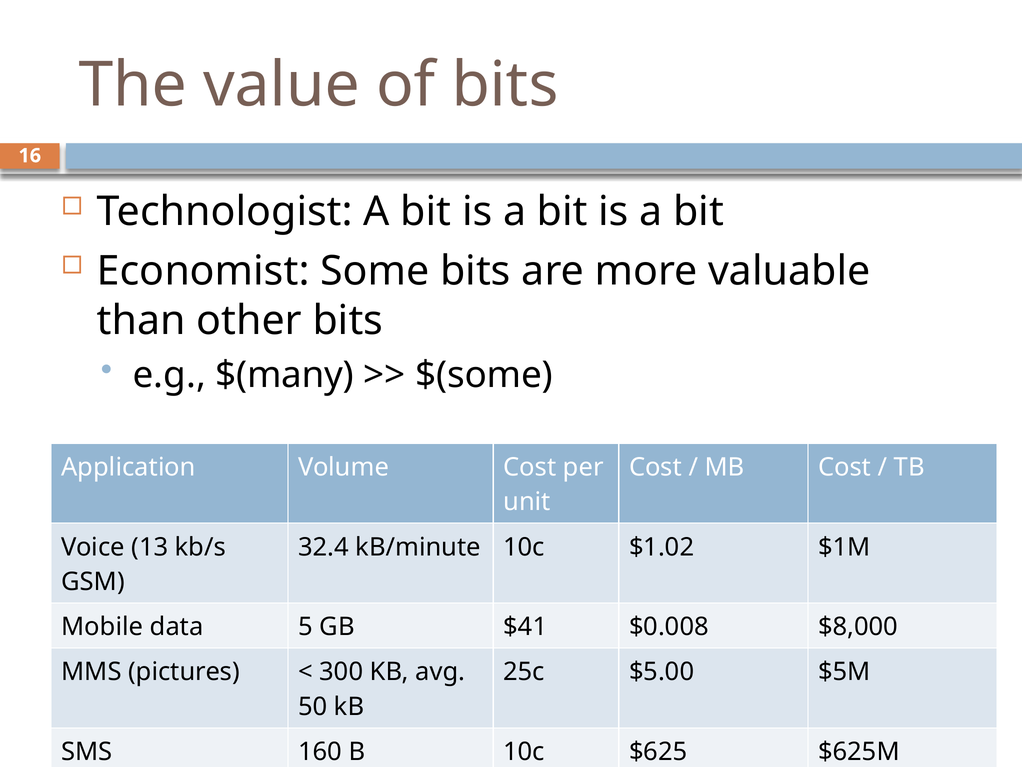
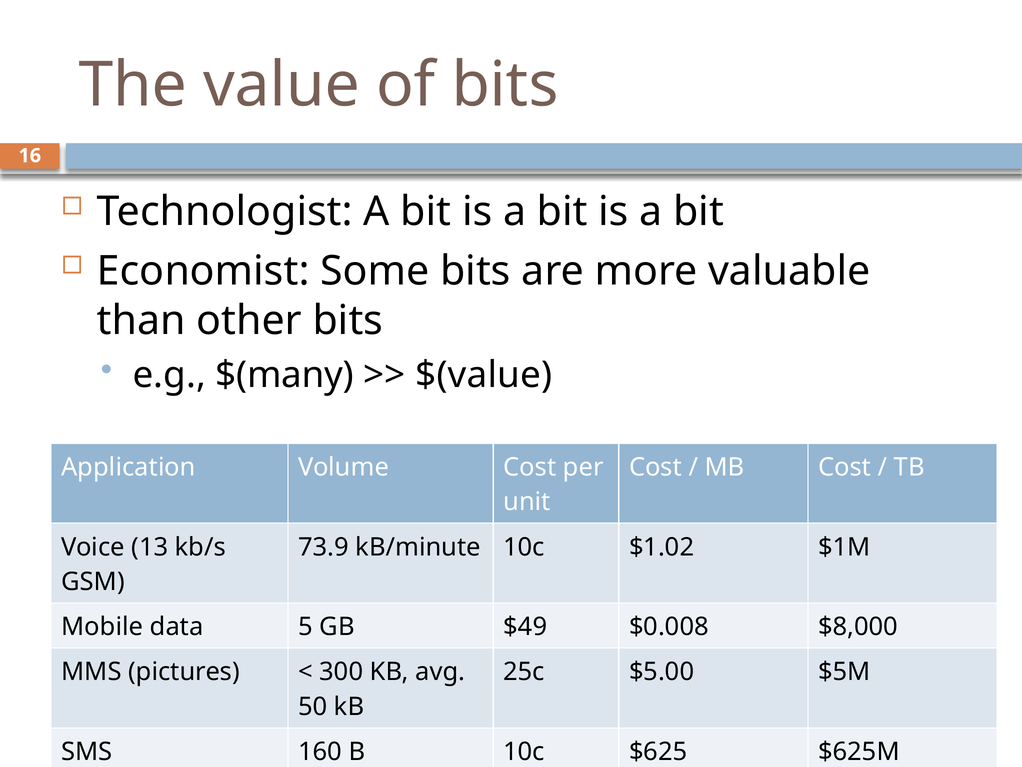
$(some: $(some -> $(value
32.4: 32.4 -> 73.9
$41: $41 -> $49
